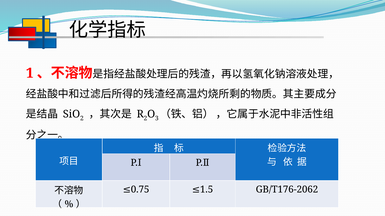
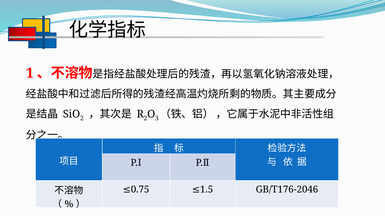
GB/T176-2062: GB/T176-2062 -> GB/T176-2046
